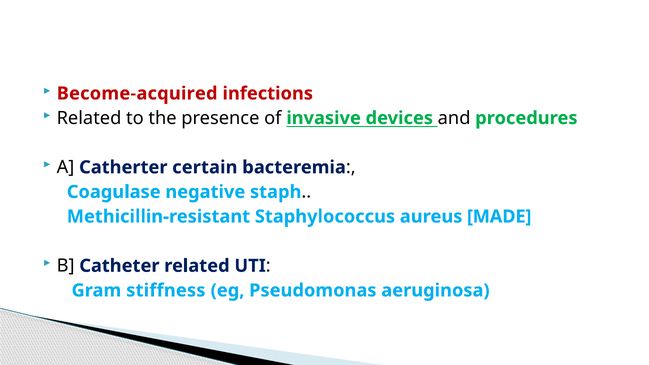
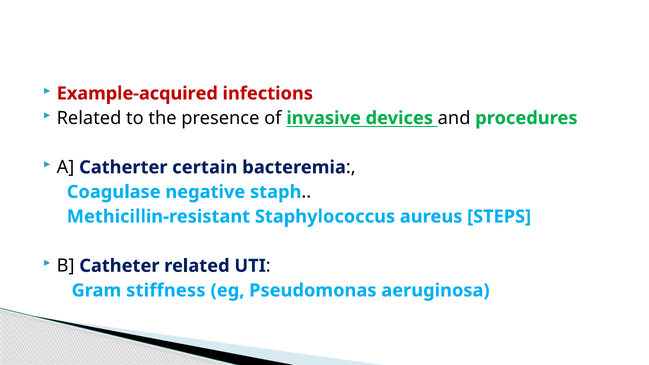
Become-acquired: Become-acquired -> Example-acquired
MADE: MADE -> STEPS
